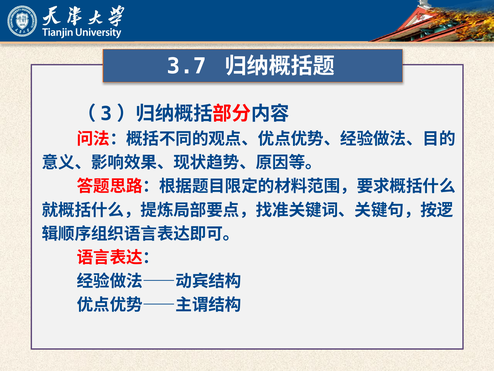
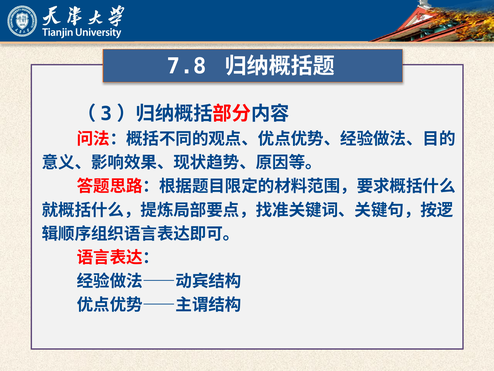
3.7: 3.7 -> 7.8
